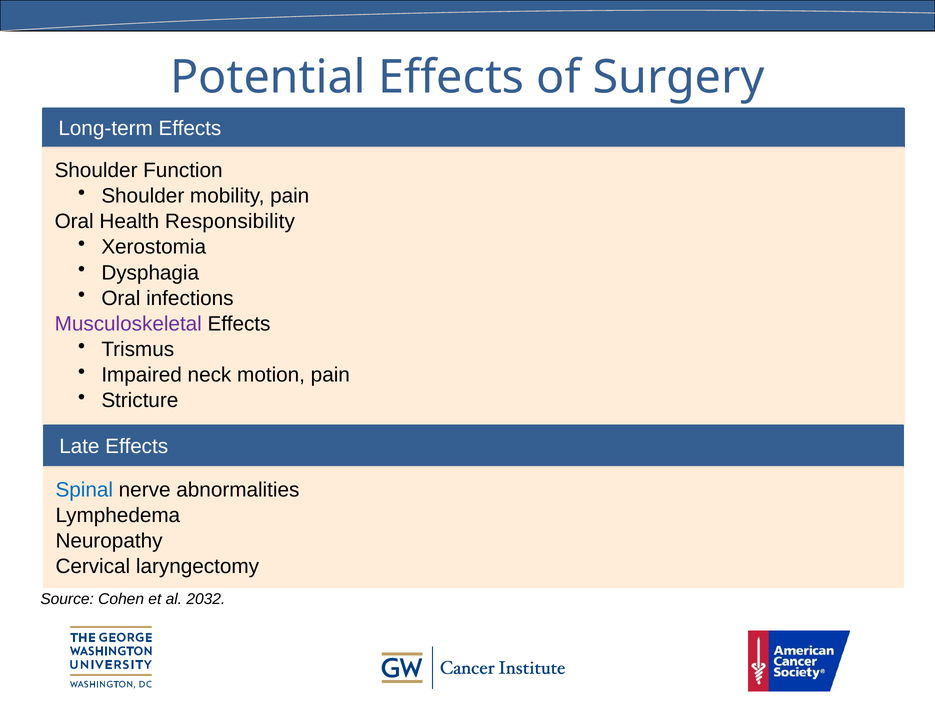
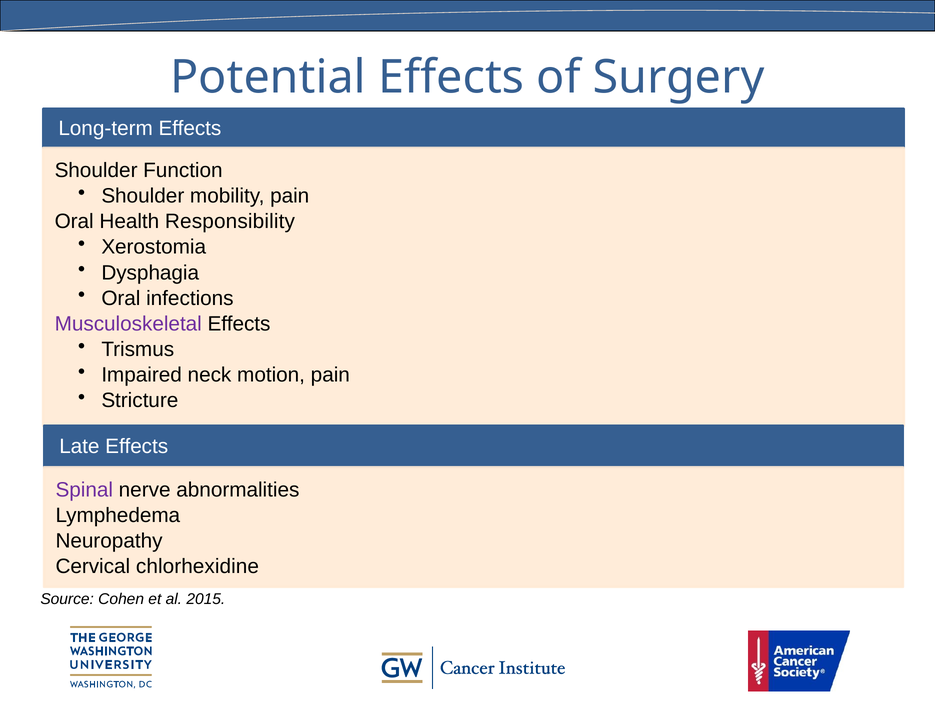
Spinal colour: blue -> purple
laryngectomy: laryngectomy -> chlorhexidine
2032: 2032 -> 2015
